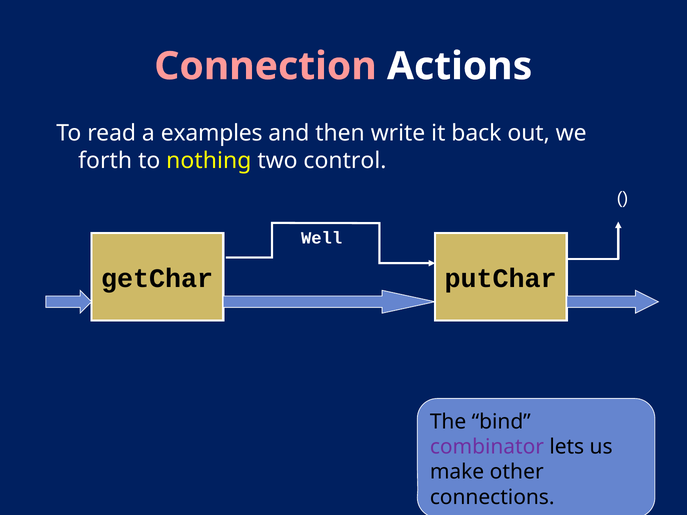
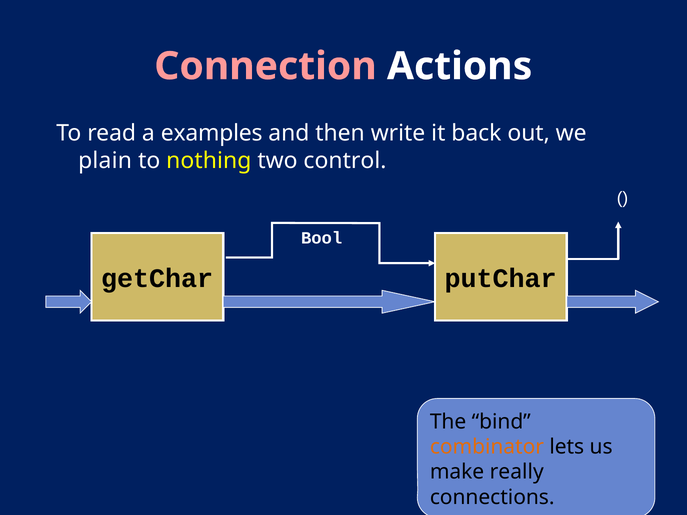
forth: forth -> plain
Well: Well -> Bool
combinator colour: purple -> orange
other: other -> really
